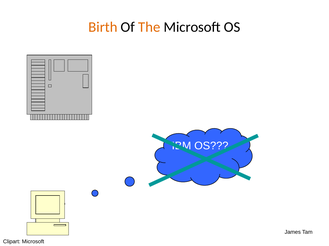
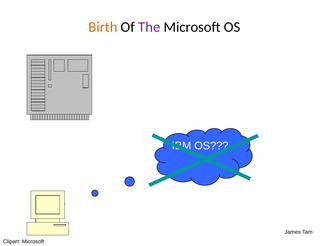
The colour: orange -> purple
